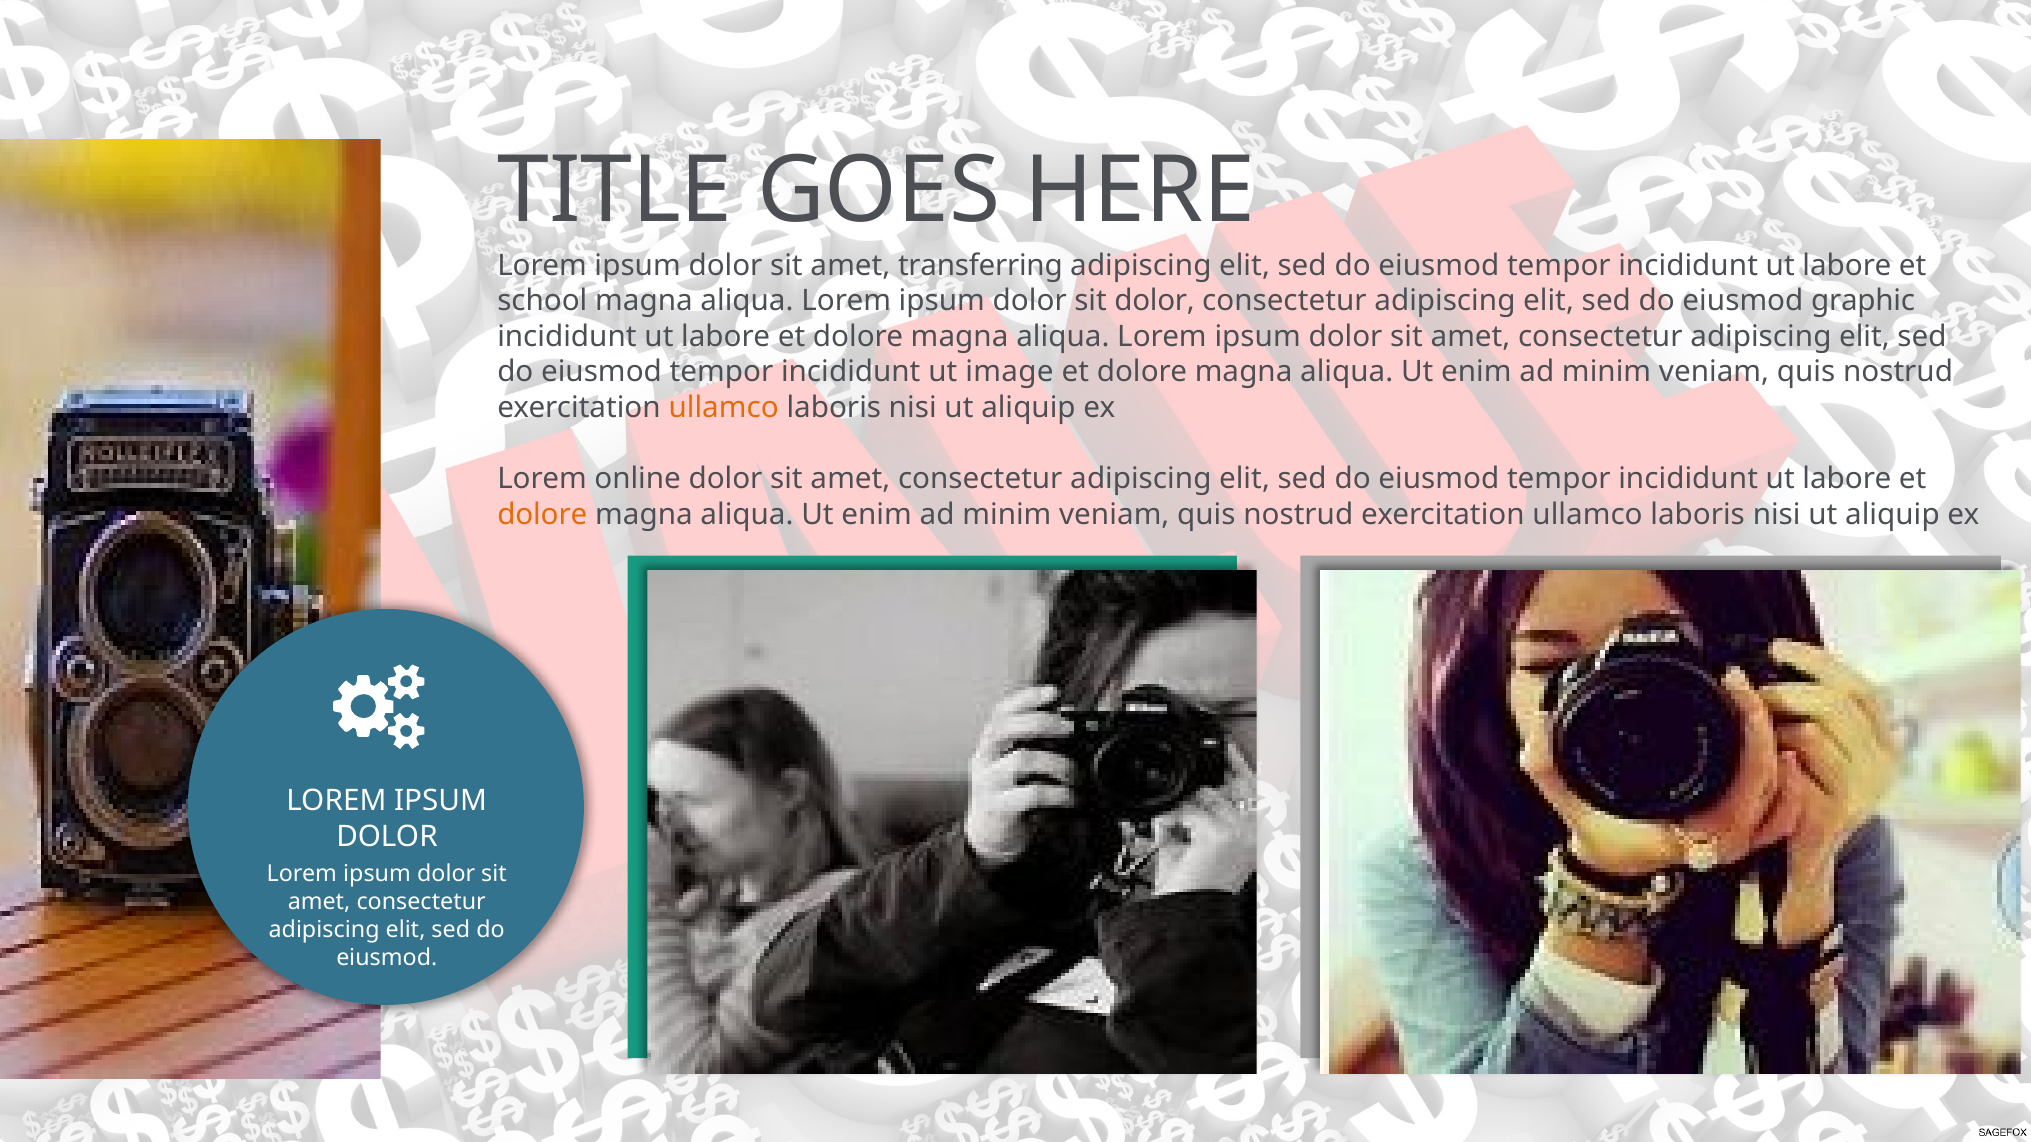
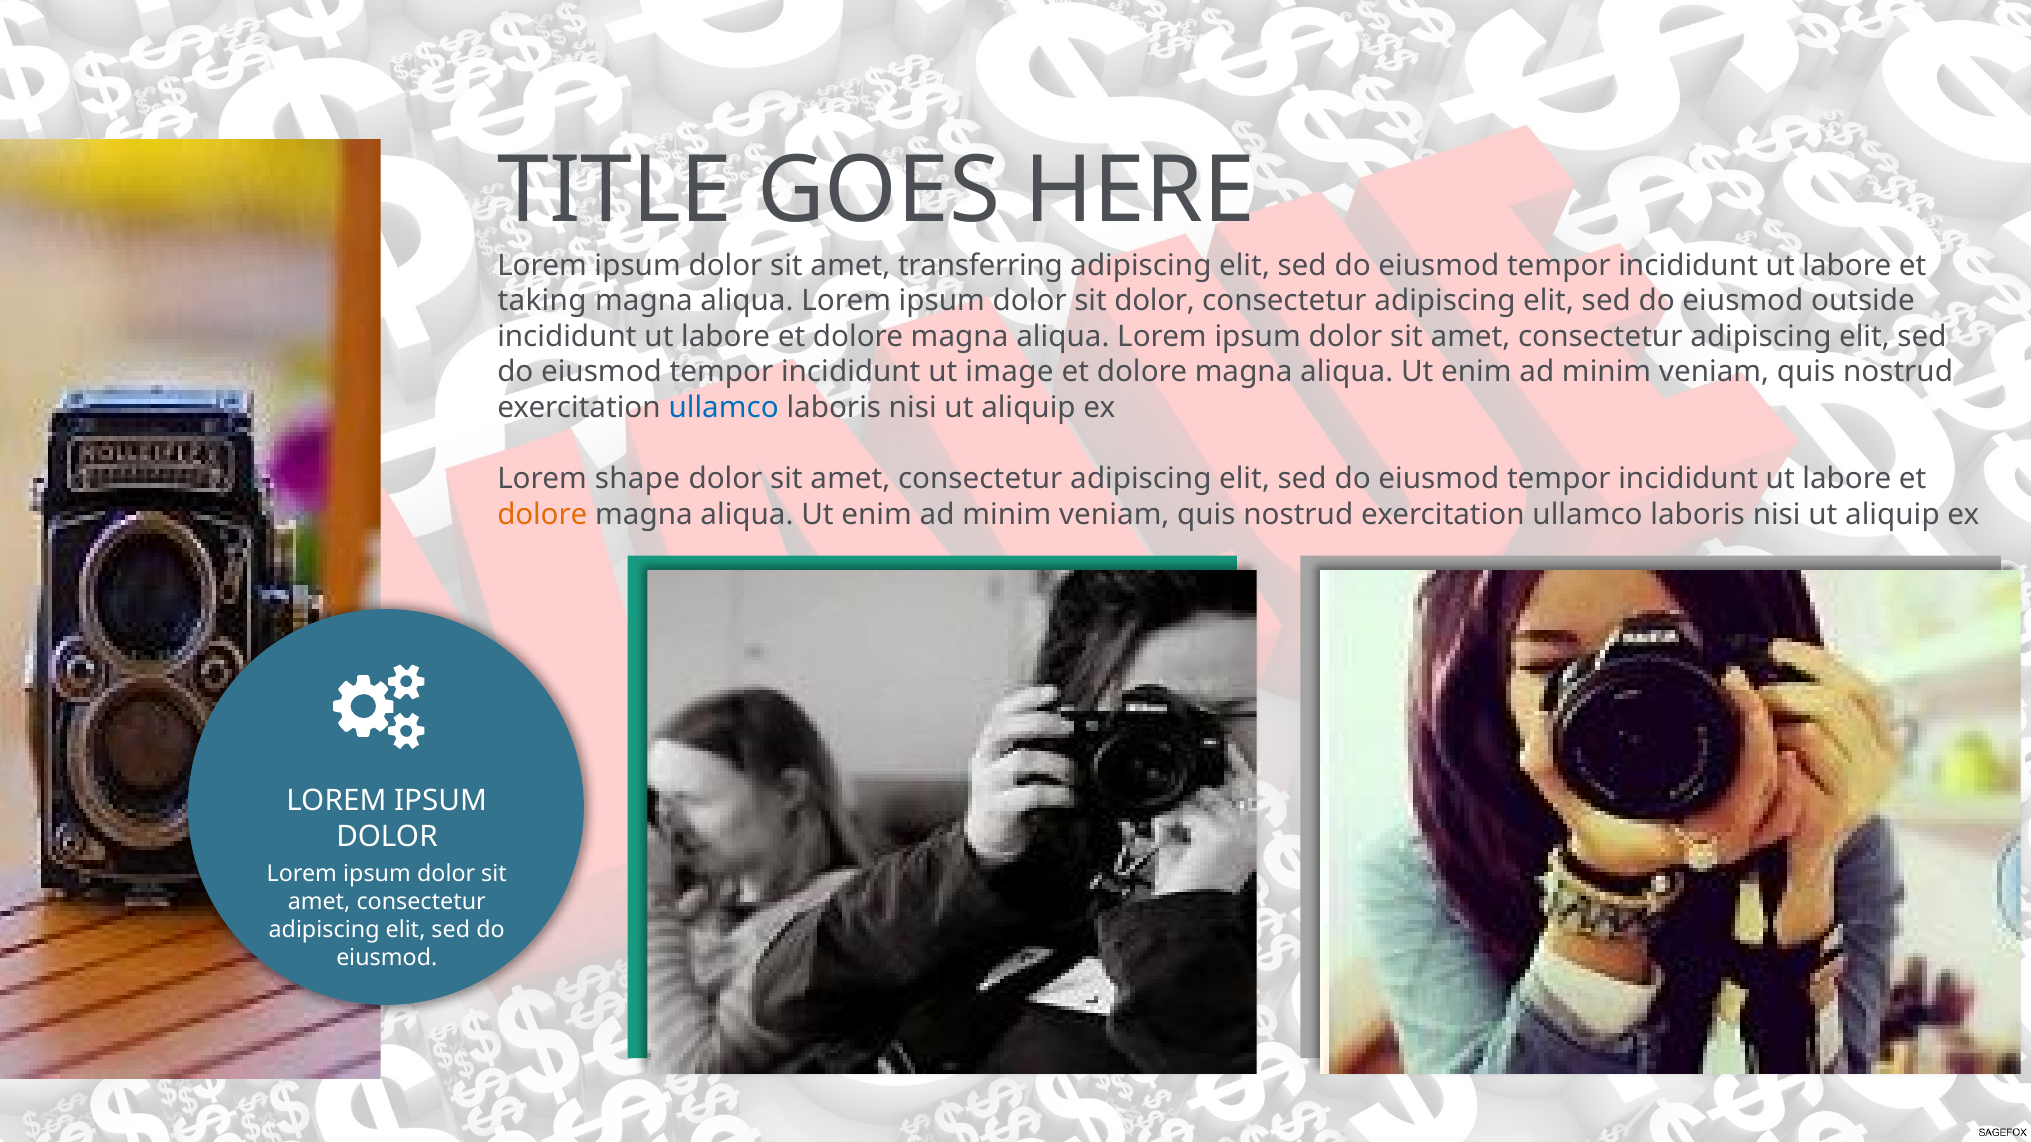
school: school -> taking
graphic: graphic -> outside
ullamco at (724, 408) colour: orange -> blue
online: online -> shape
